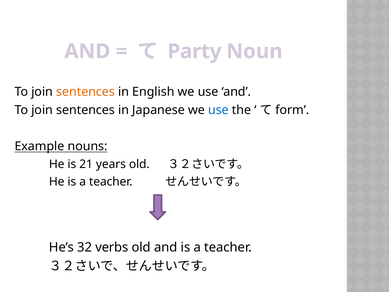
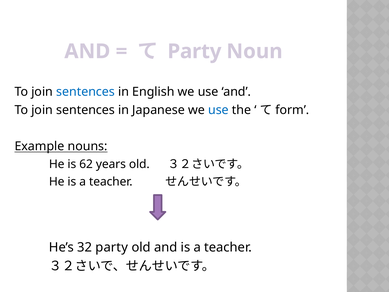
sentences at (86, 92) colour: orange -> blue
21: 21 -> 62
32 verbs: verbs -> party
